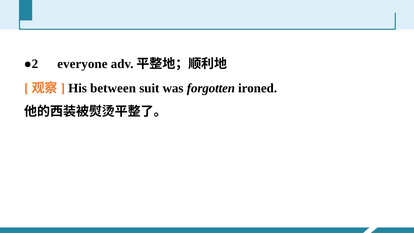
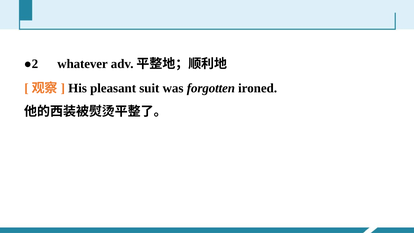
everyone: everyone -> whatever
between: between -> pleasant
